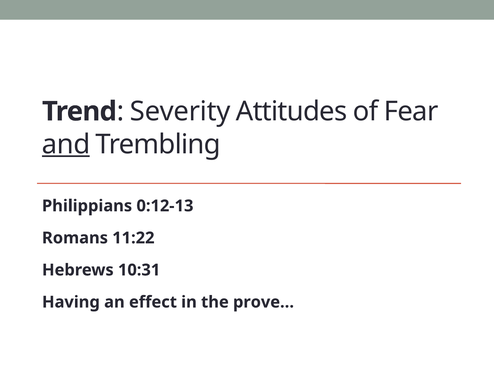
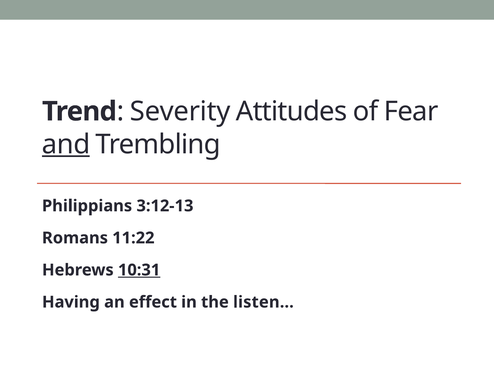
0:12-13: 0:12-13 -> 3:12-13
10:31 underline: none -> present
prove…: prove… -> listen…
